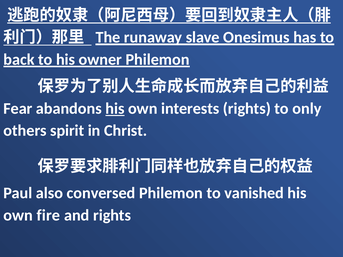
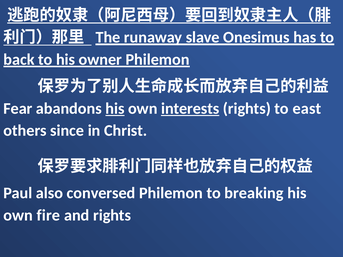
interests underline: none -> present
only: only -> east
spirit: spirit -> since
vanished: vanished -> breaking
